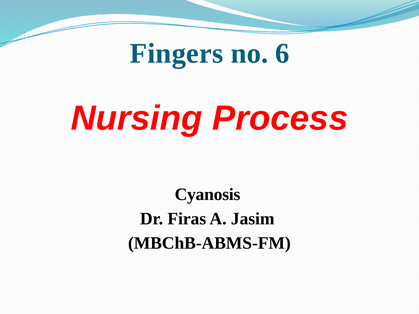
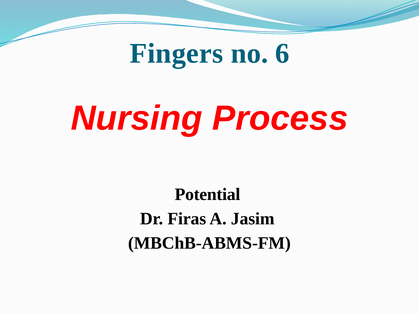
Cyanosis: Cyanosis -> Potential
